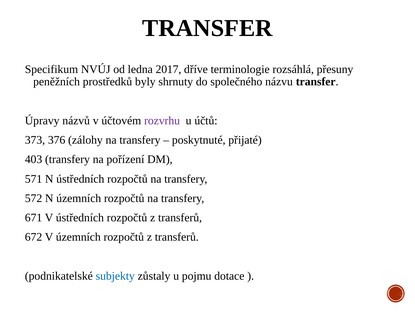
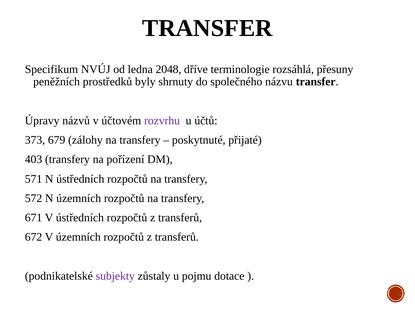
2017: 2017 -> 2048
376: 376 -> 679
subjekty colour: blue -> purple
